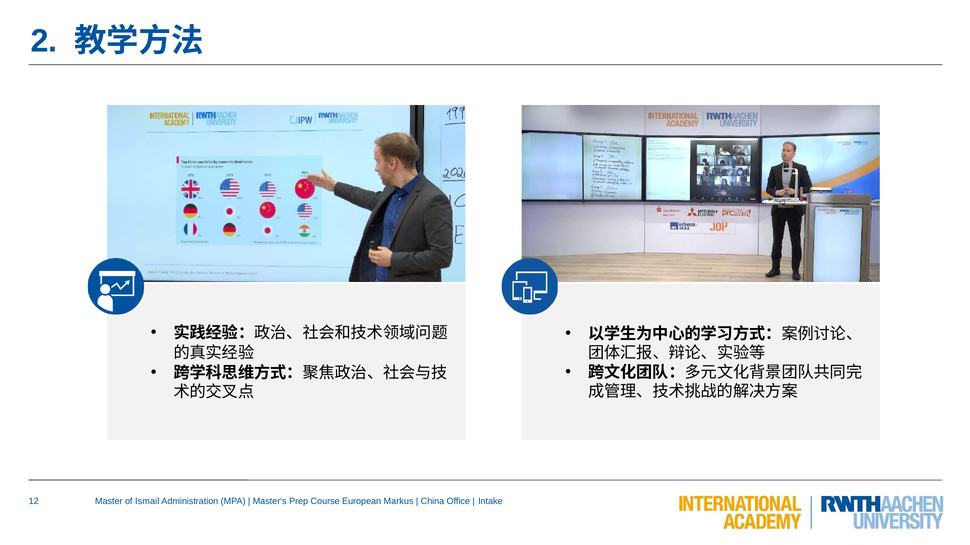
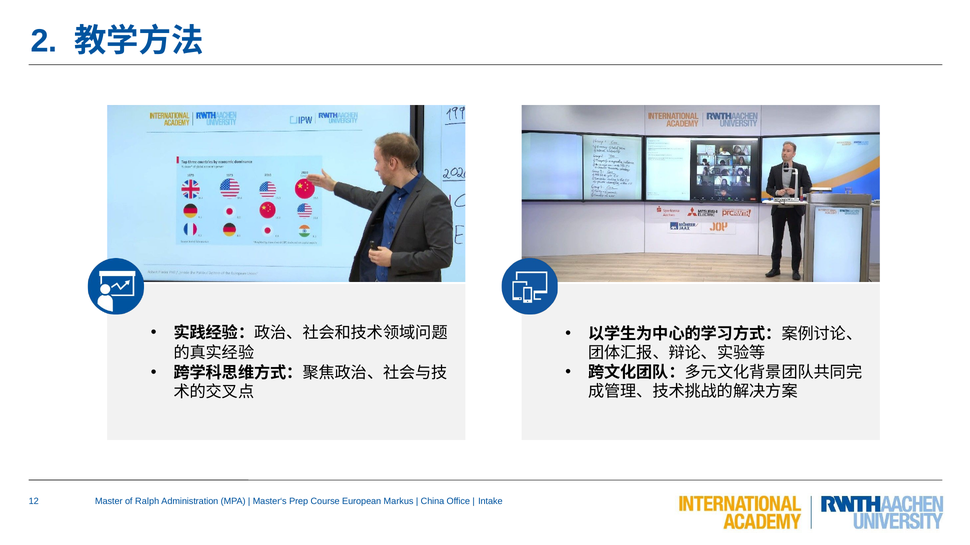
Ismail: Ismail -> Ralph
